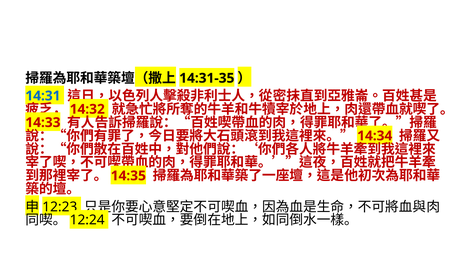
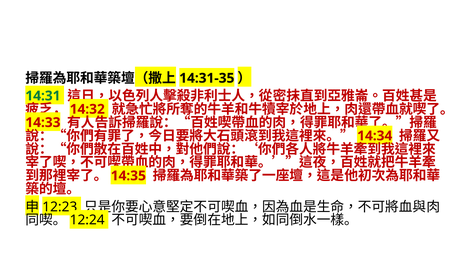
14:31 colour: blue -> green
